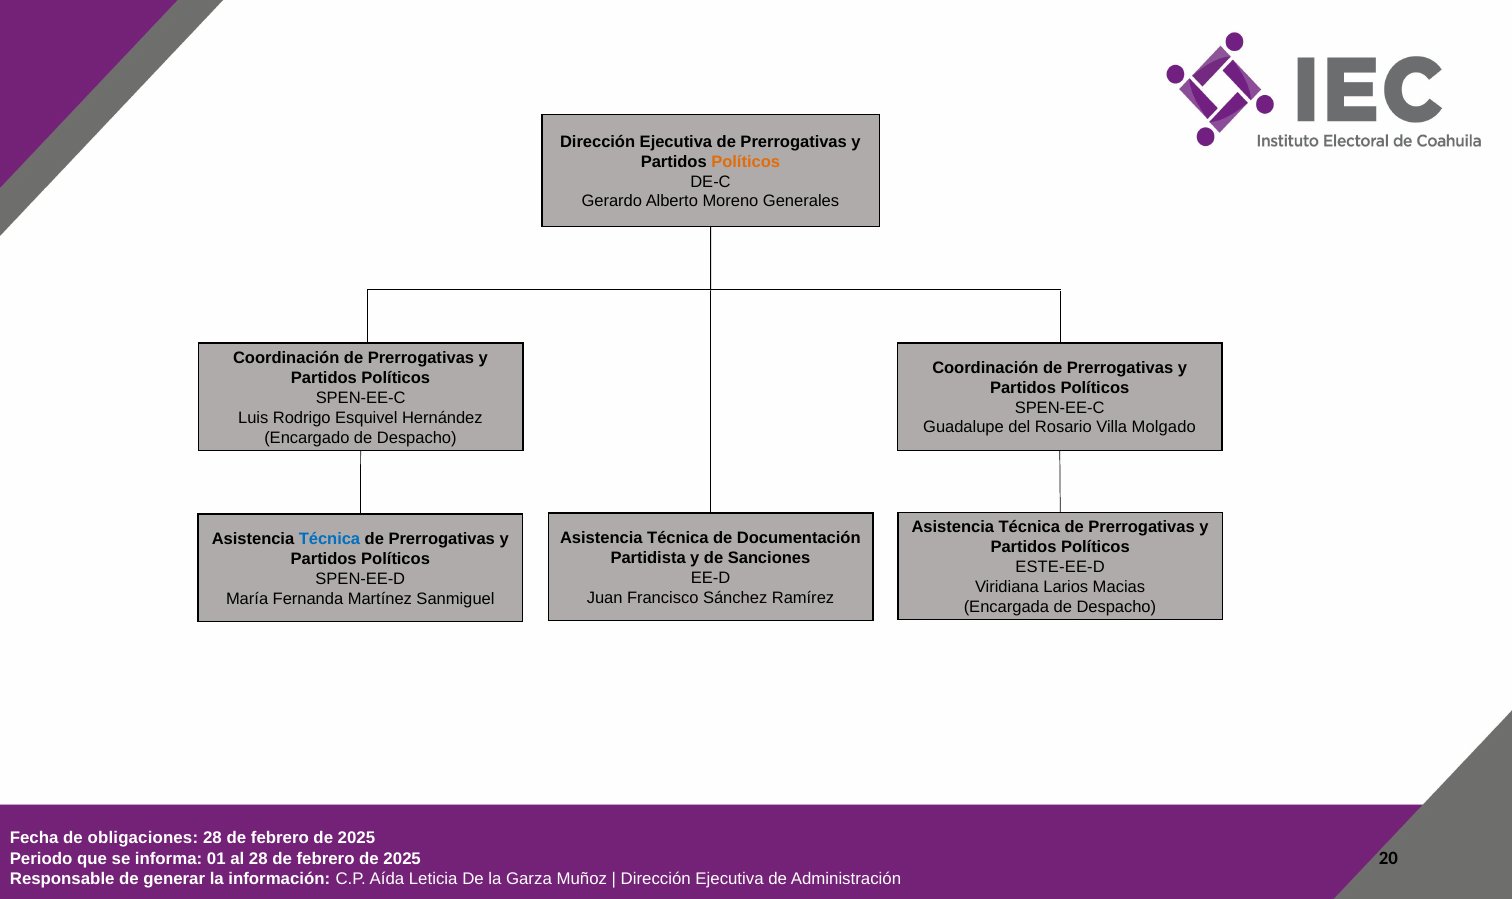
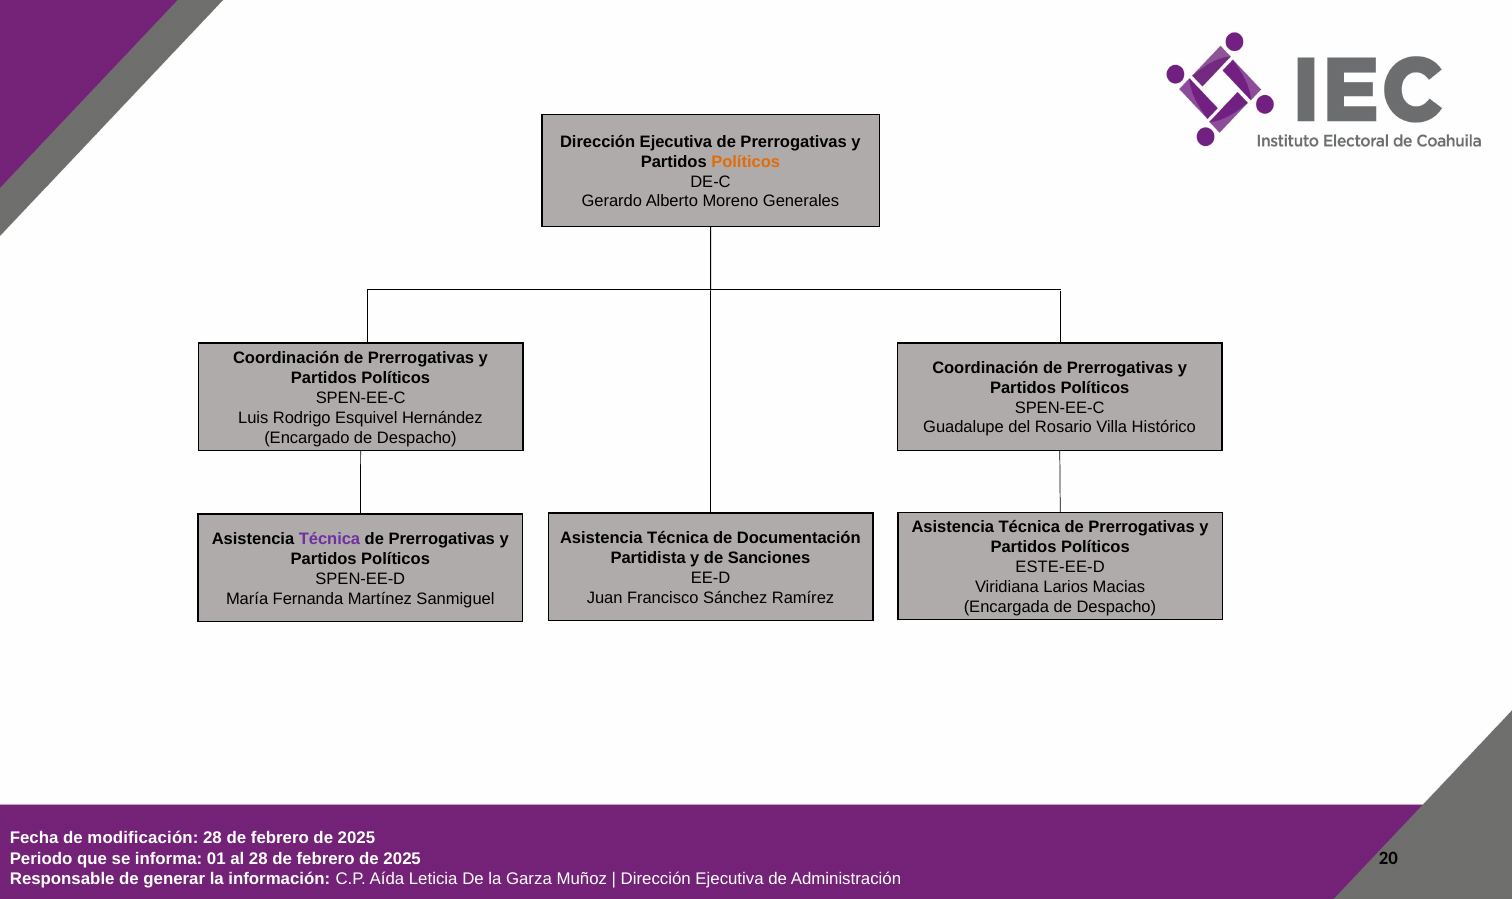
Molgado: Molgado -> Histórico
Técnica at (329, 539) colour: blue -> purple
obligaciones: obligaciones -> modificación
